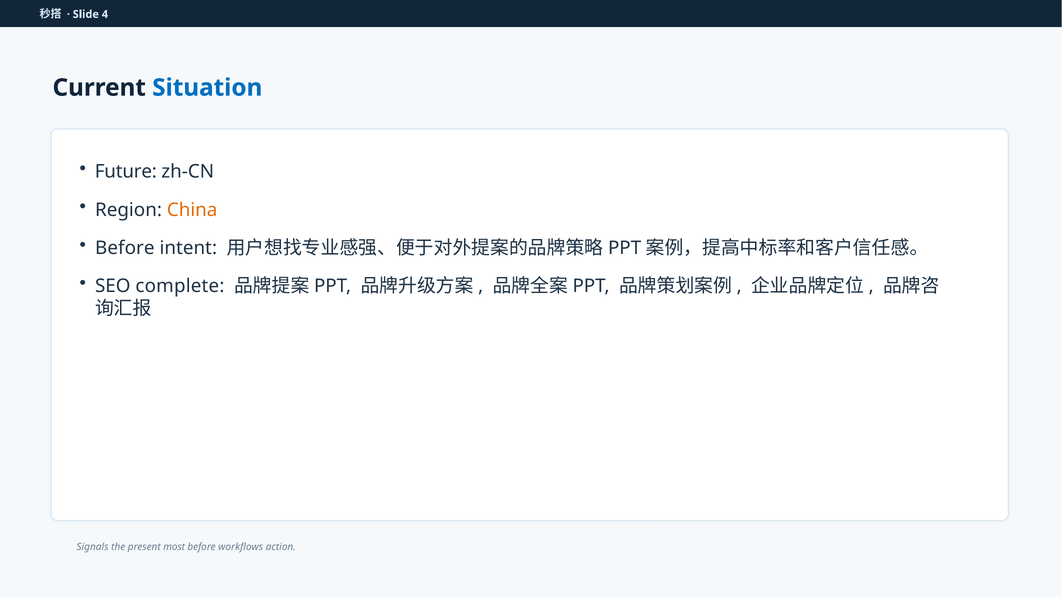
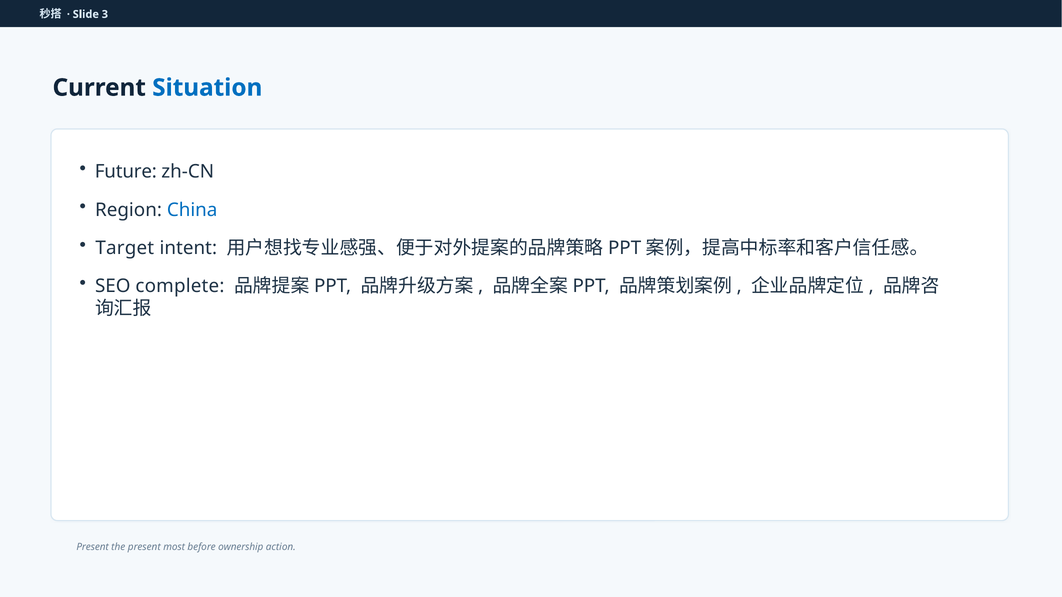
4: 4 -> 3
China colour: orange -> blue
Before at (125, 248): Before -> Target
Signals at (92, 547): Signals -> Present
workflows: workflows -> ownership
